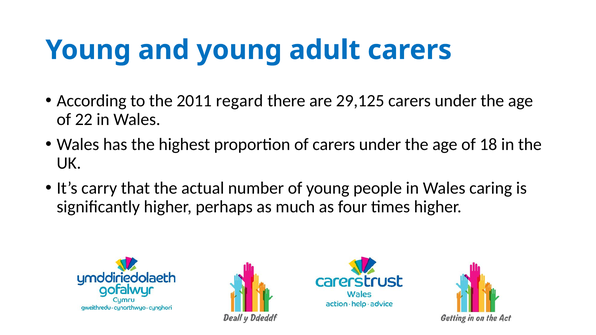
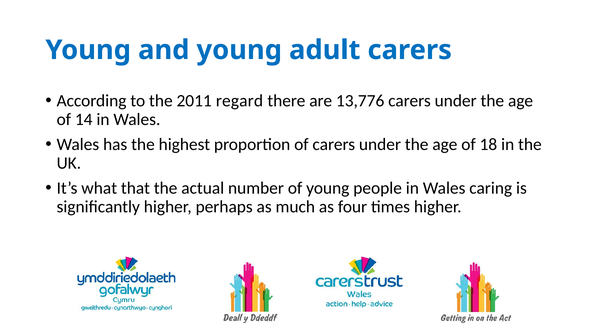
29,125: 29,125 -> 13,776
22: 22 -> 14
carry: carry -> what
